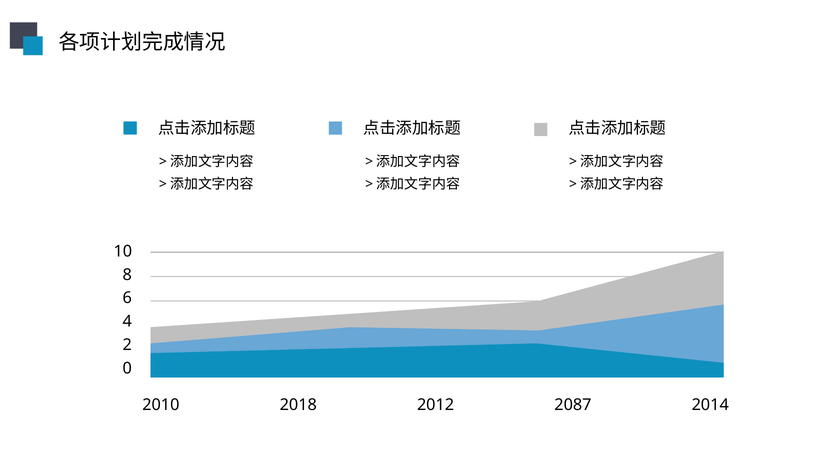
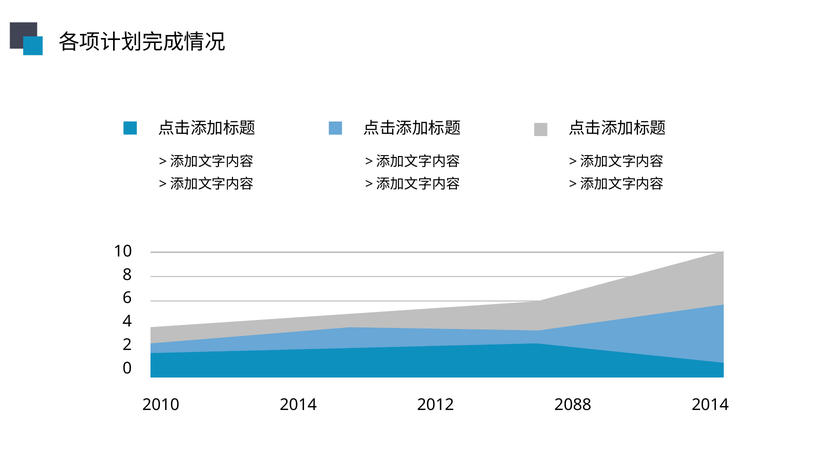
2010 2018: 2018 -> 2014
2087: 2087 -> 2088
